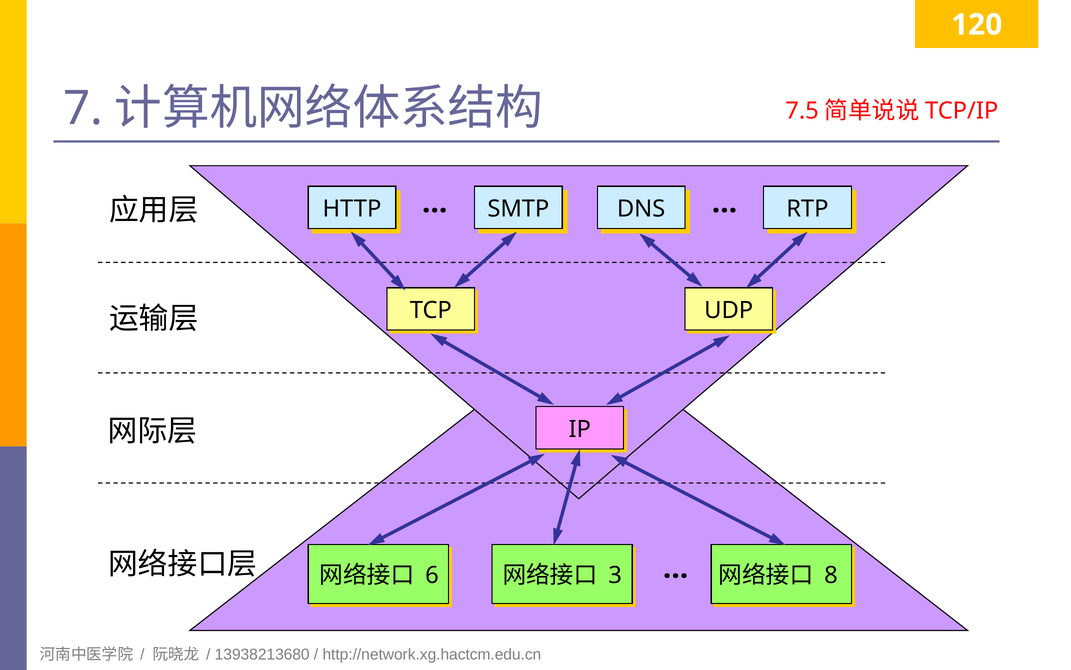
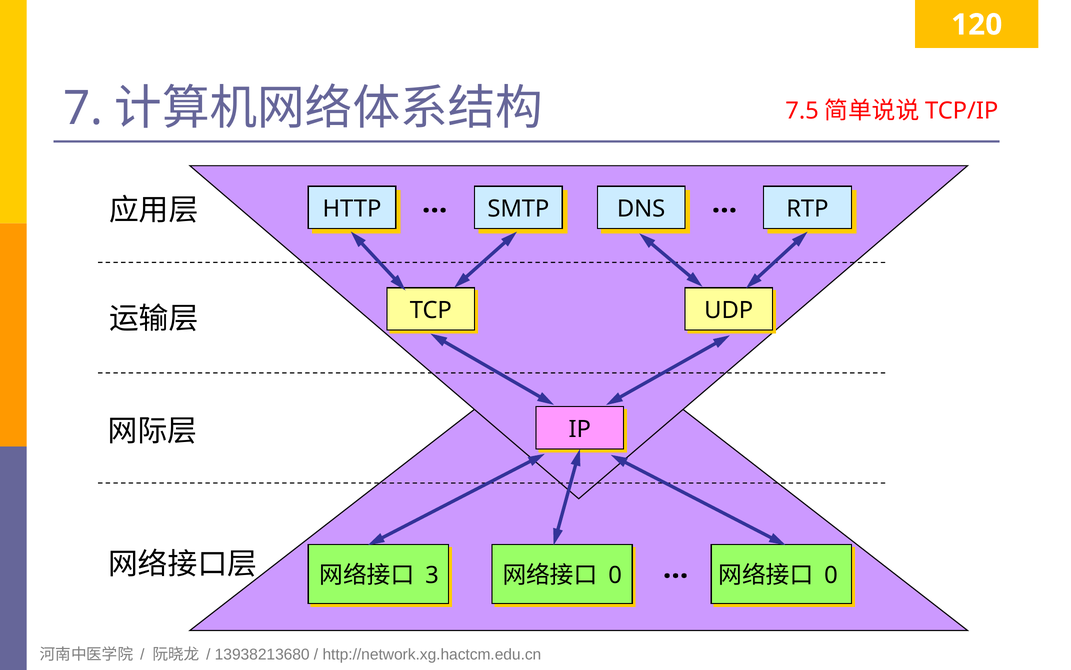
6: 6 -> 3
3 at (615, 575): 3 -> 0
8 at (831, 575): 8 -> 0
